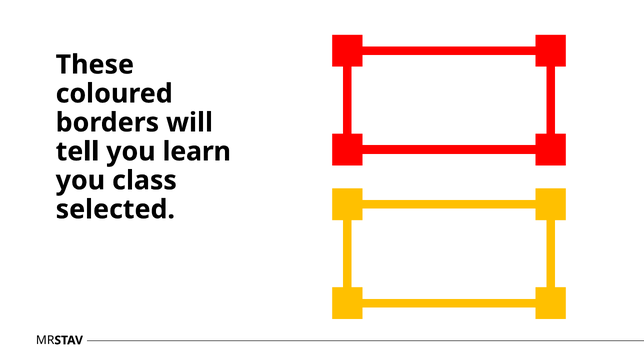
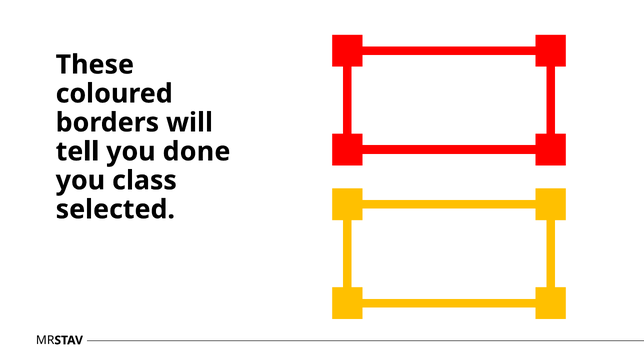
learn: learn -> done
